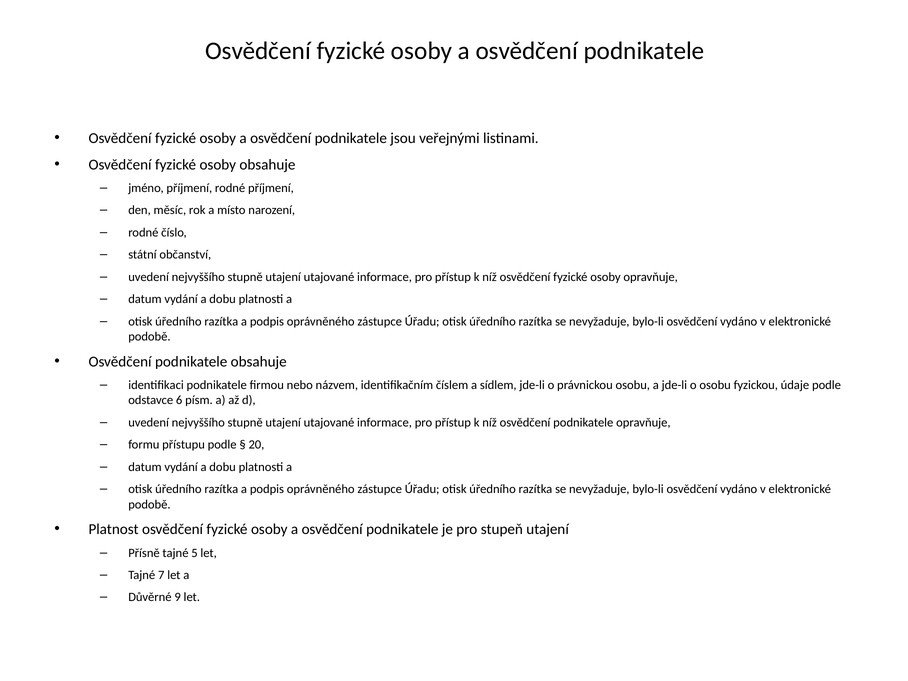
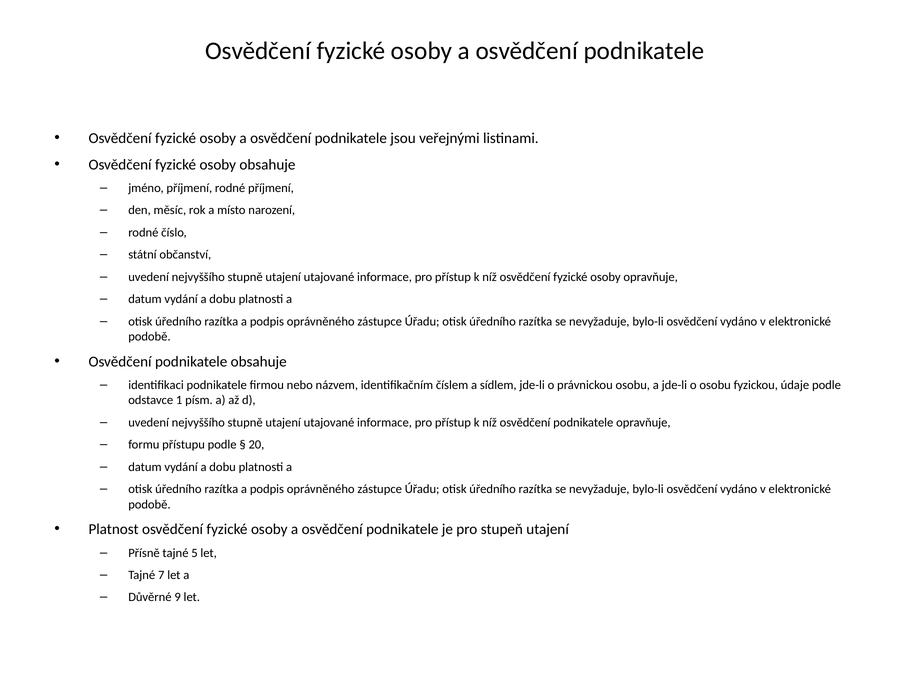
6: 6 -> 1
